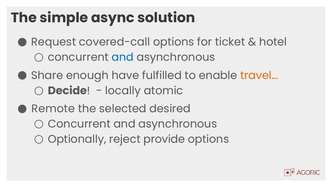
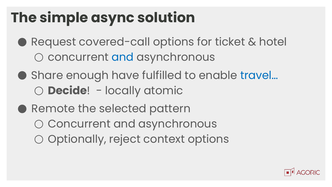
travel… colour: orange -> blue
desired: desired -> pattern
provide: provide -> context
